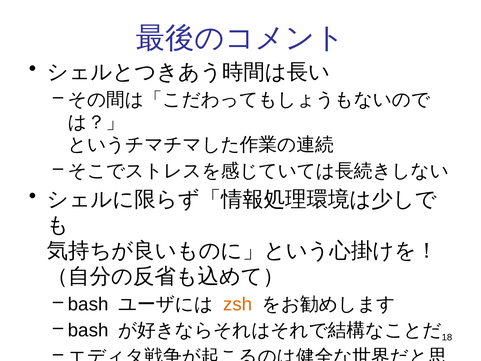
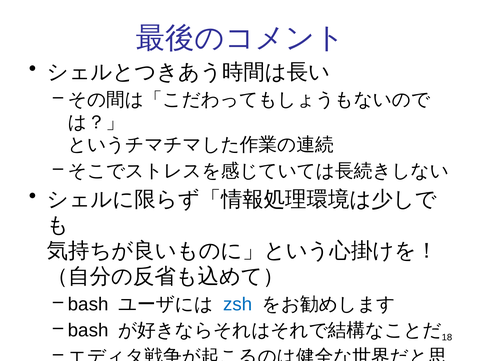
zsh colour: orange -> blue
